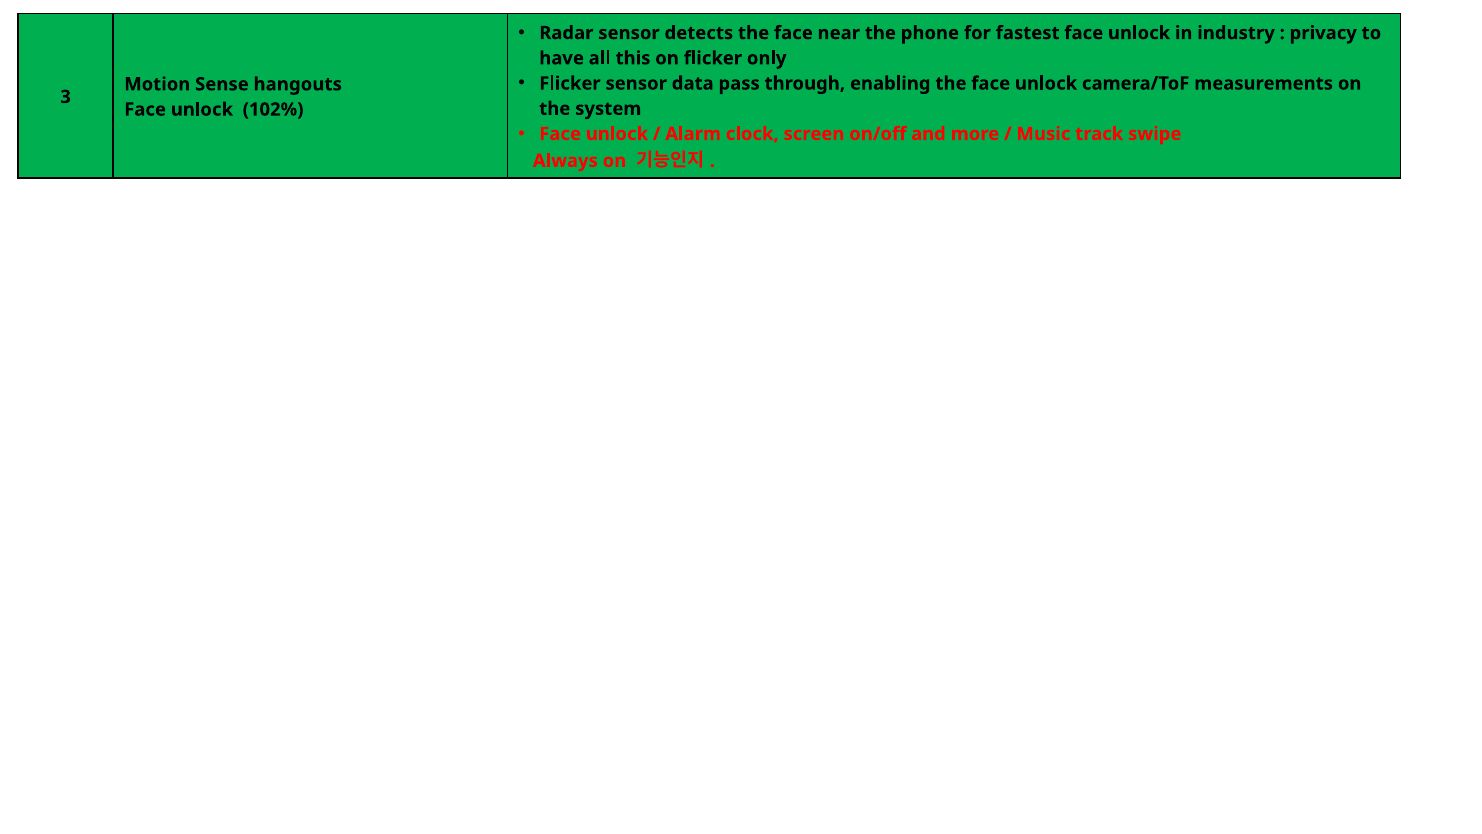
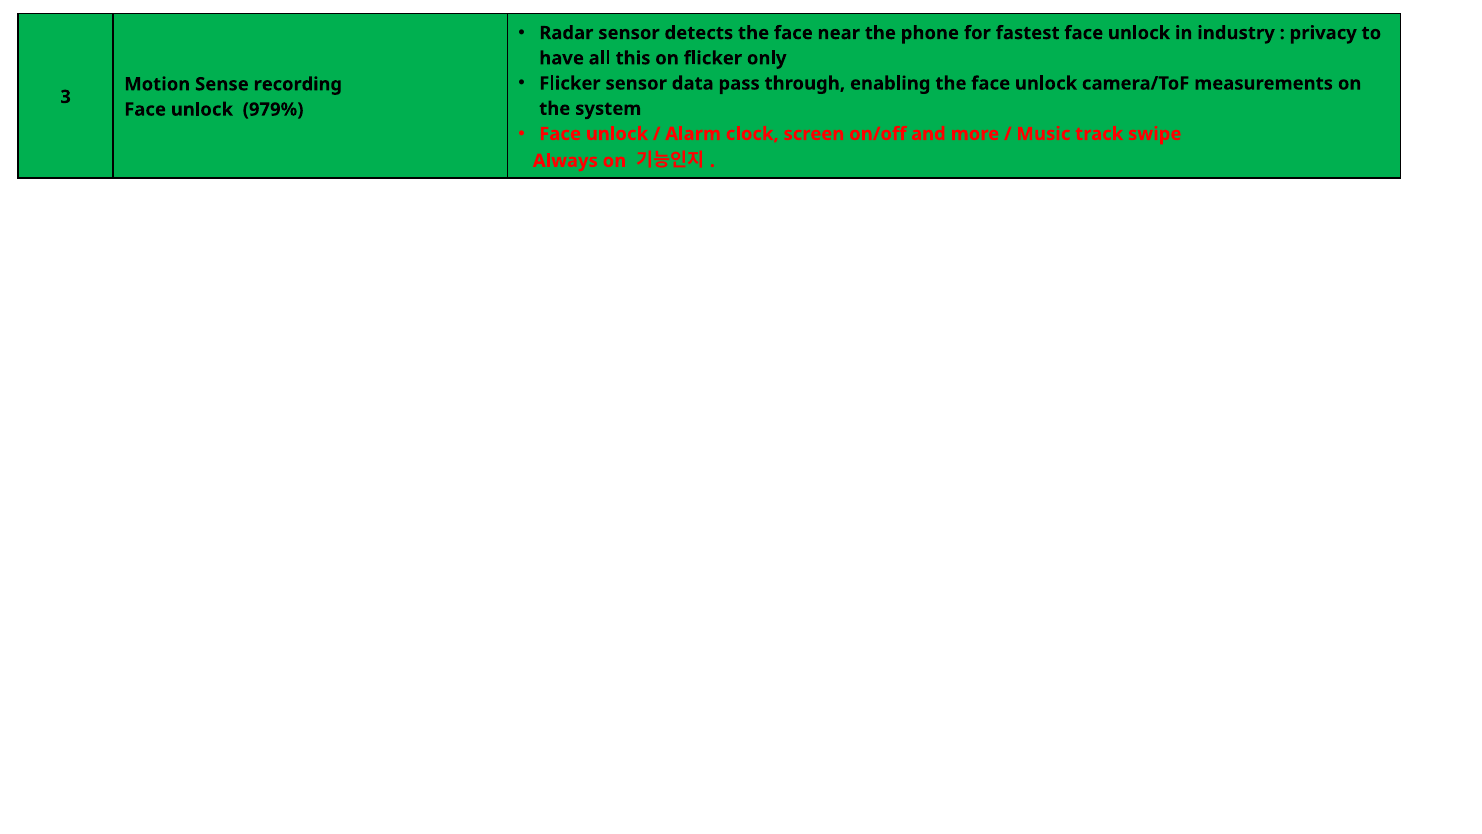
hangouts: hangouts -> recording
102%: 102% -> 979%
